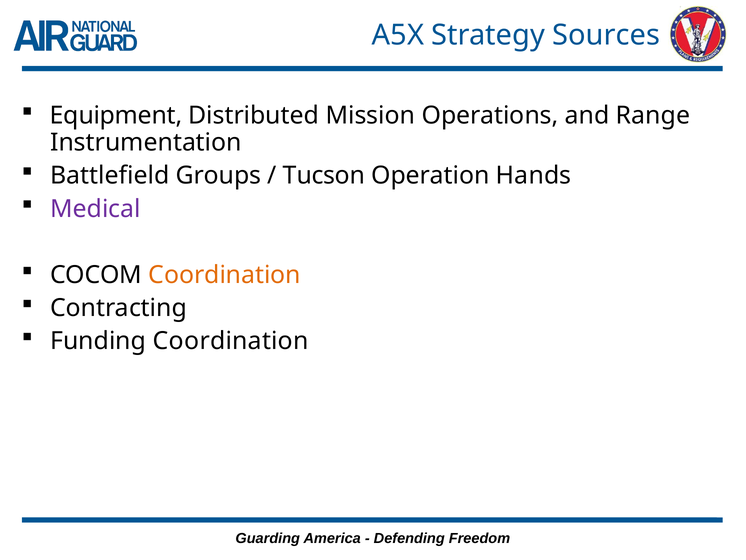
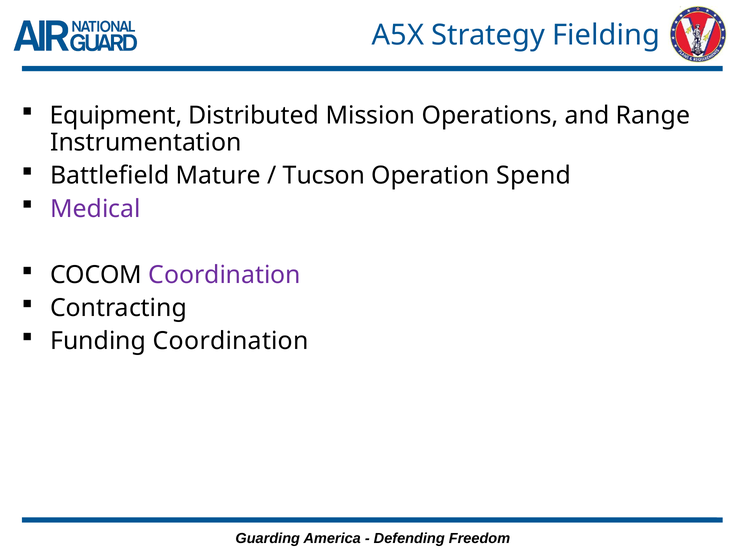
Sources: Sources -> Fielding
Groups: Groups -> Mature
Hands: Hands -> Spend
Coordination at (225, 275) colour: orange -> purple
